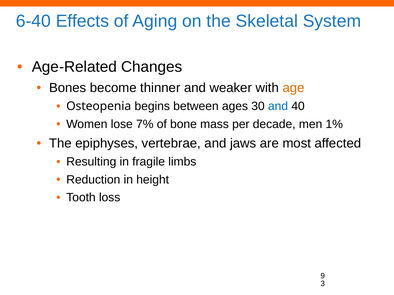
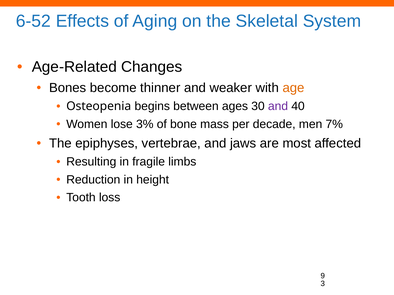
6-40: 6-40 -> 6-52
and at (278, 106) colour: blue -> purple
7%: 7% -> 3%
1%: 1% -> 7%
